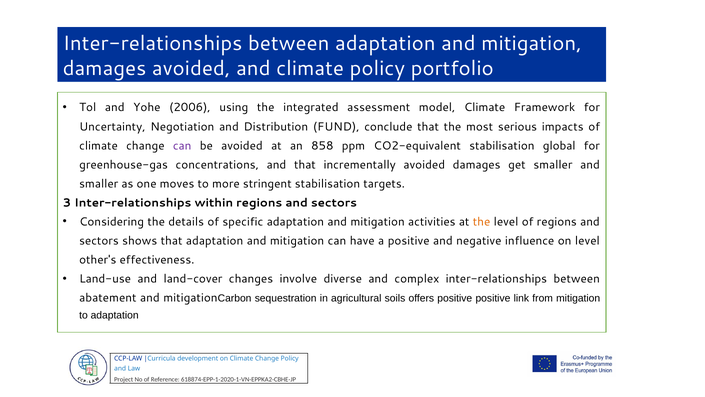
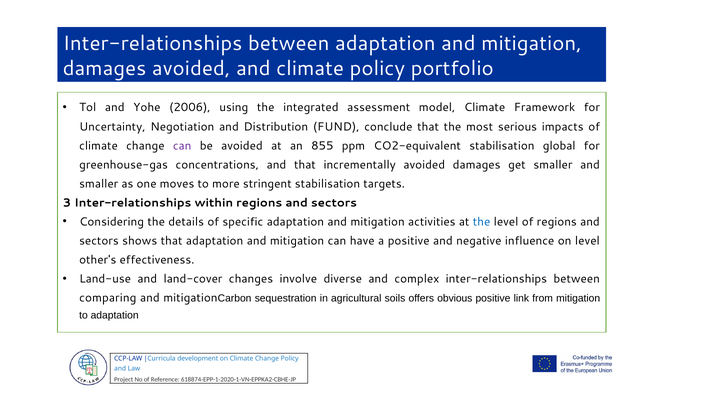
858: 858 -> 855
the at (482, 222) colour: orange -> blue
abatement: abatement -> comparing
offers positive: positive -> obvious
